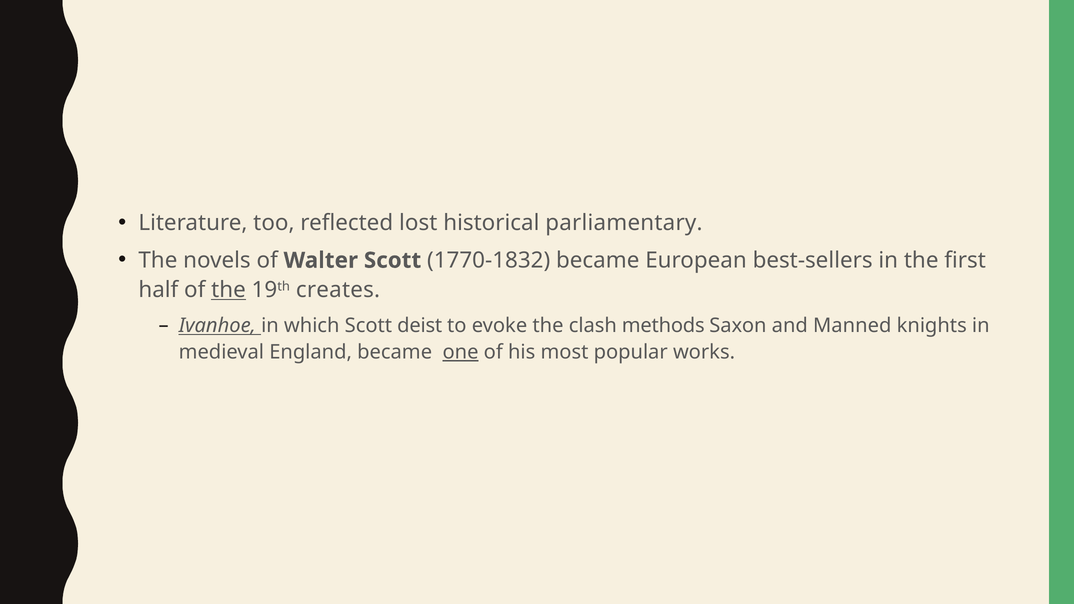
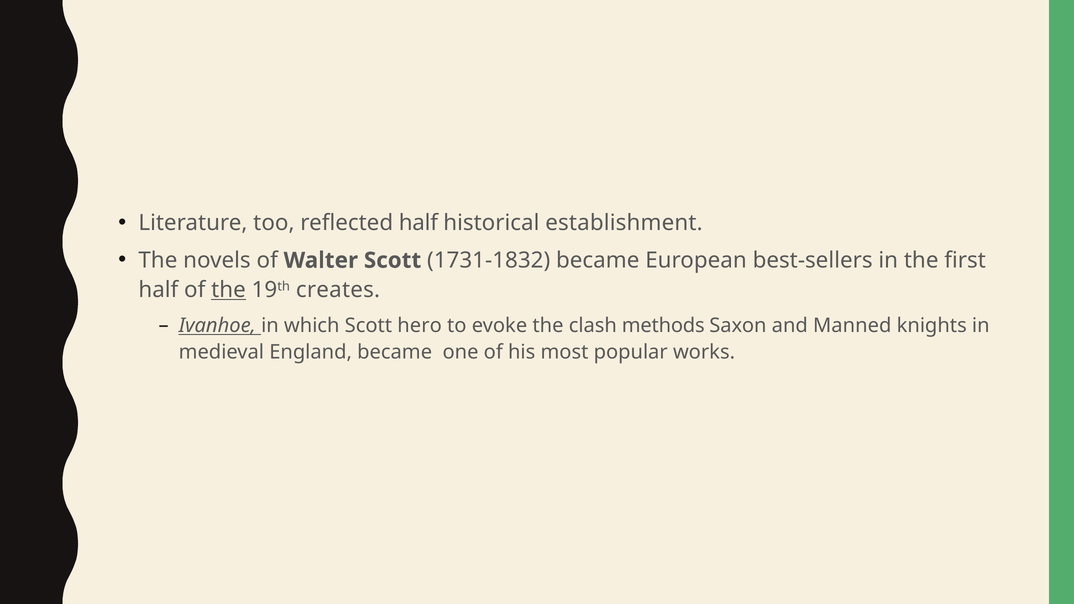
reflected lost: lost -> half
parliamentary: parliamentary -> establishment
1770-1832: 1770-1832 -> 1731-1832
deist: deist -> hero
one underline: present -> none
